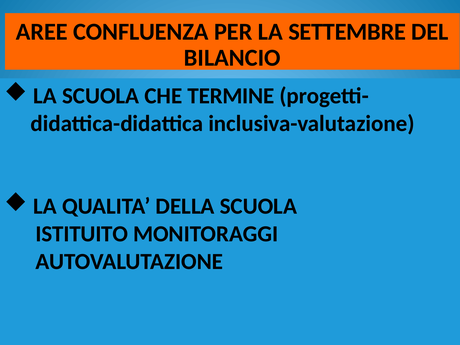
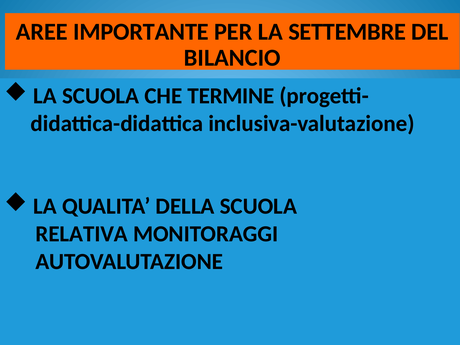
CONFLUENZA: CONFLUENZA -> IMPORTANTE
ISTITUITO: ISTITUITO -> RELATIVA
